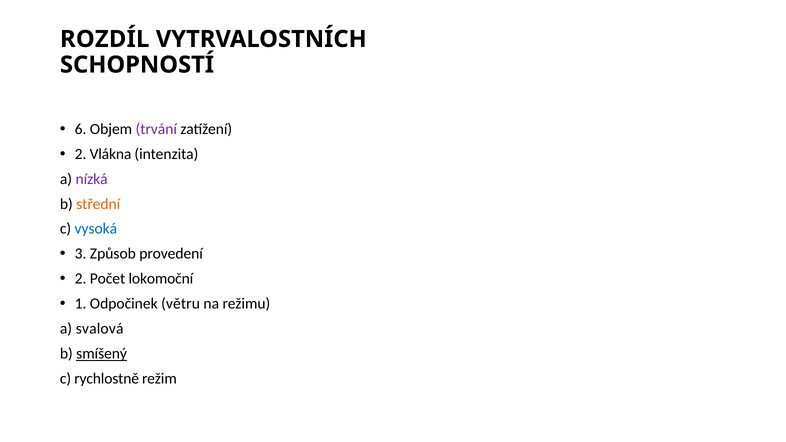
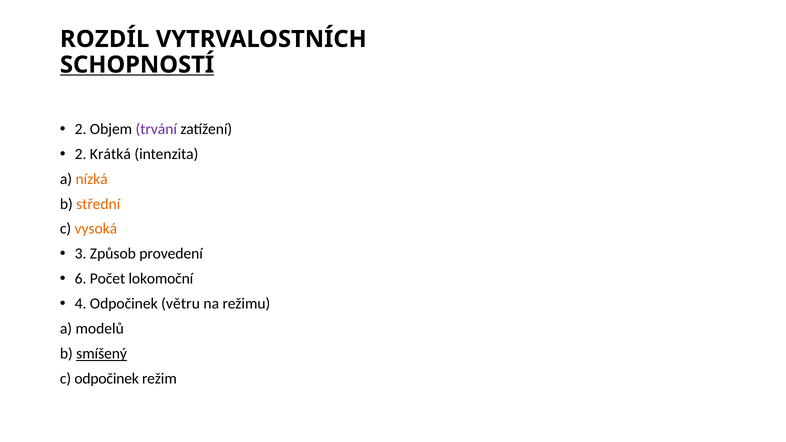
SCHOPNOSTÍ underline: none -> present
6 at (81, 129): 6 -> 2
Vlákna: Vlákna -> Krátká
nízká colour: purple -> orange
vysoká colour: blue -> orange
2 at (81, 279): 2 -> 6
1: 1 -> 4
svalová: svalová -> modelů
c rychlostně: rychlostně -> odpočinek
